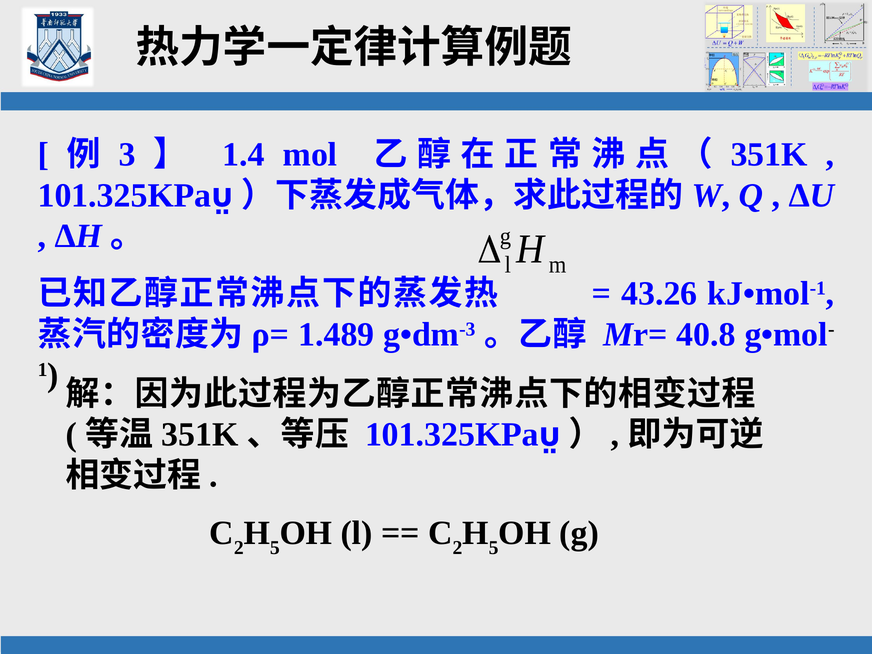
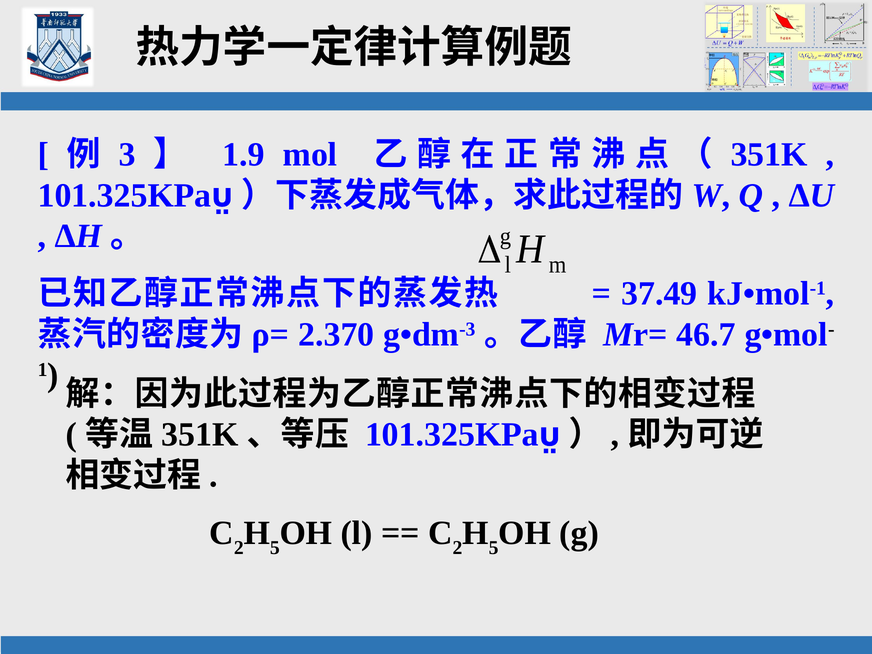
1.4: 1.4 -> 1.9
43.26: 43.26 -> 37.49
1.489: 1.489 -> 2.370
40.8: 40.8 -> 46.7
